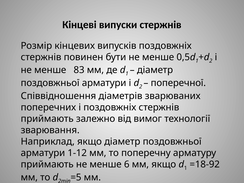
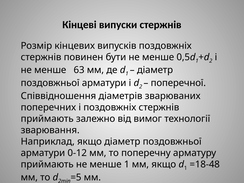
83: 83 -> 63
1-12: 1-12 -> 0-12
менше 6: 6 -> 1
=18-92: =18-92 -> =18-48
